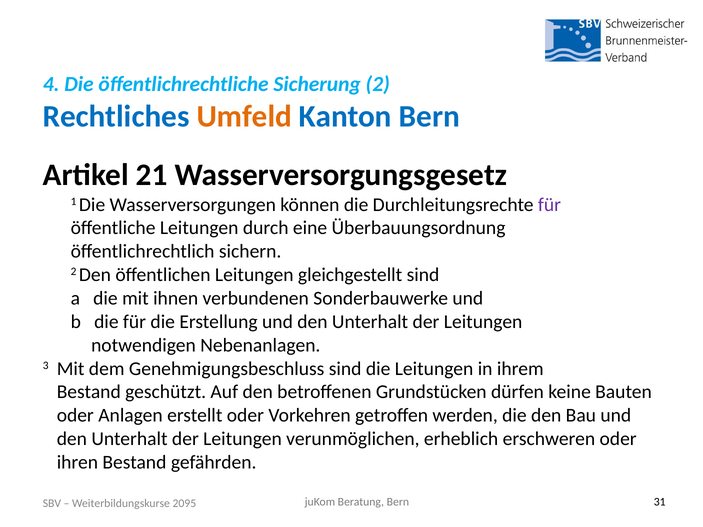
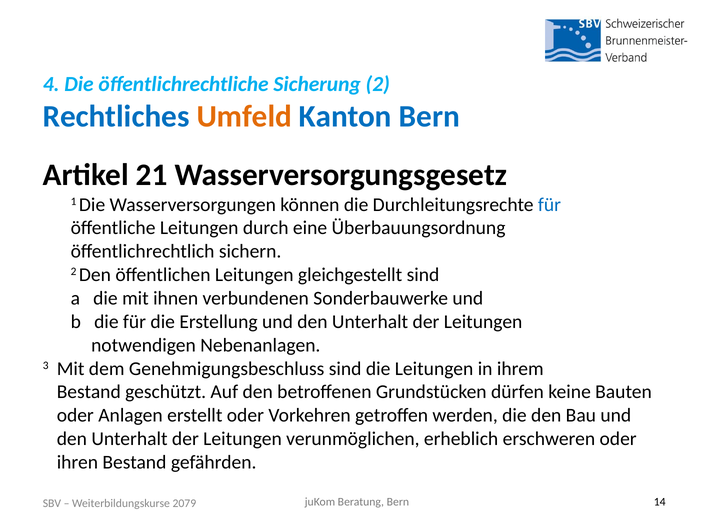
für at (550, 205) colour: purple -> blue
2095: 2095 -> 2079
31: 31 -> 14
